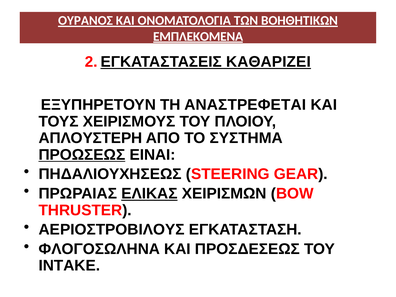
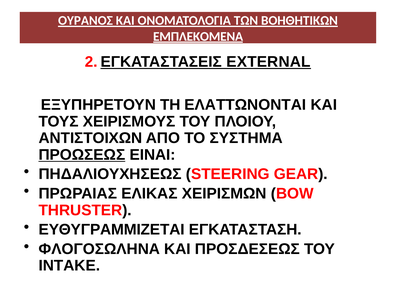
ΚΑΘΑΡΙΖΕΙ: ΚΑΘΑΡΙΖΕΙ -> EXTERNAL
ΑΝΑΣΤΡΕΦΕΤΑΙ: ΑΝΑΣΤΡΕΦΕΤΑΙ -> ΕΛΑΤΤΩΝΟΝΤΑΙ
ΑΠΛΟΥΣΤΕΡΗ: ΑΠΛΟΥΣΤΕΡΗ -> ΑΝΤΙΣΤΟΙΧΩΝ
ΕΛΙΚΑΣ underline: present -> none
ΑΕΡΙΟΣΤΡΟΒΙΛΟΥΣ: ΑΕΡΙΟΣΤΡΟΒΙΛΟΥΣ -> ΕΥΘΥΓΡΑΜΜΙΖΕΤΑΙ
